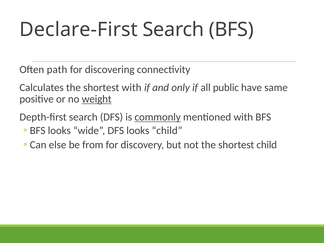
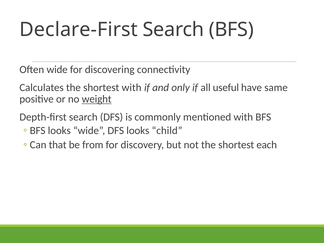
Often path: path -> wide
public: public -> useful
commonly underline: present -> none
else: else -> that
shortest child: child -> each
